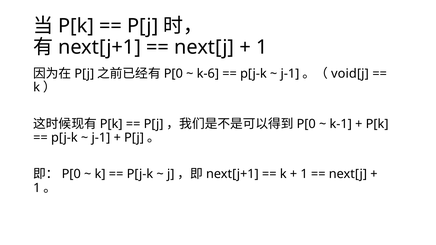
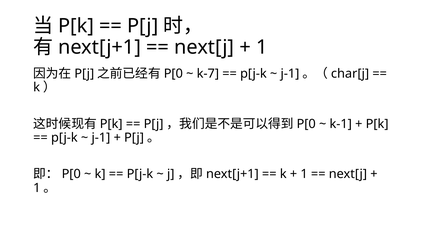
k-6: k-6 -> k-7
void[j: void[j -> char[j
